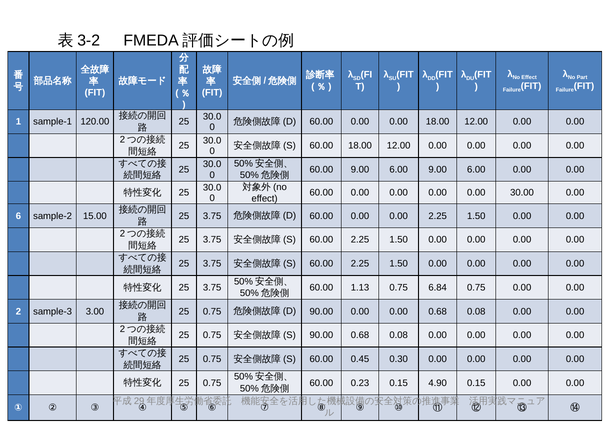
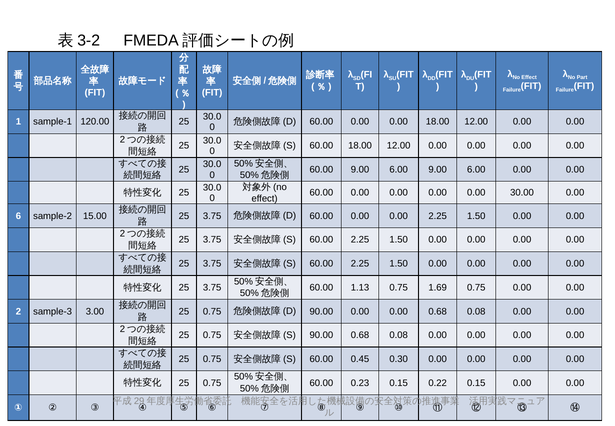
6.84: 6.84 -> 1.69
4.90: 4.90 -> 0.22
